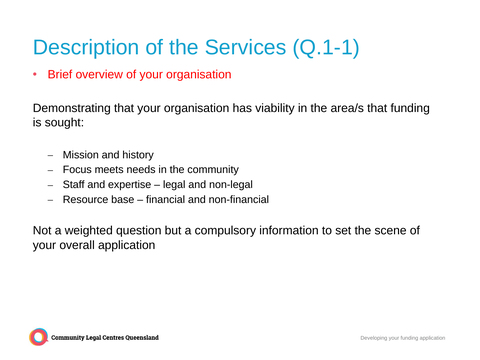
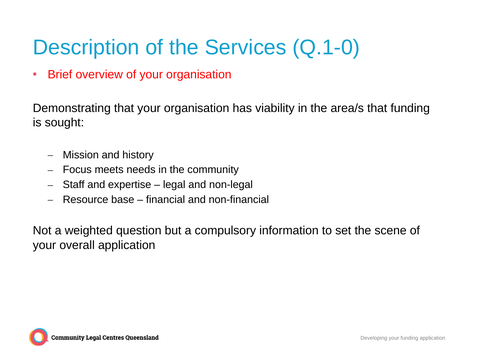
Q.1-1: Q.1-1 -> Q.1-0
